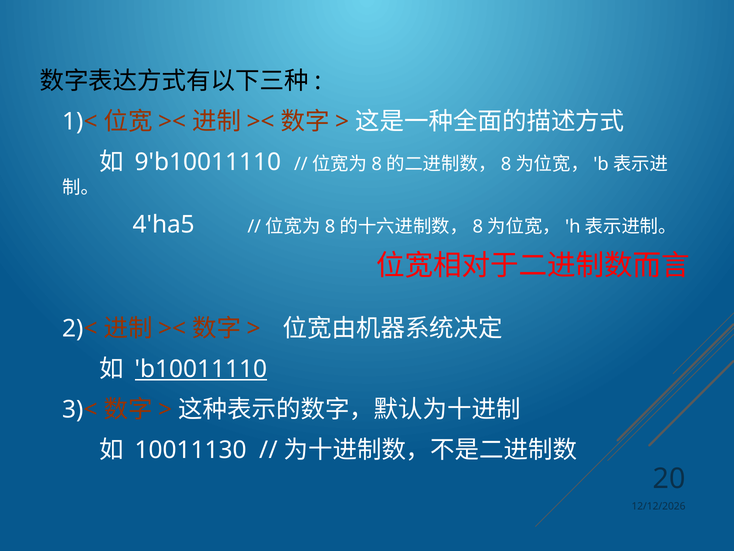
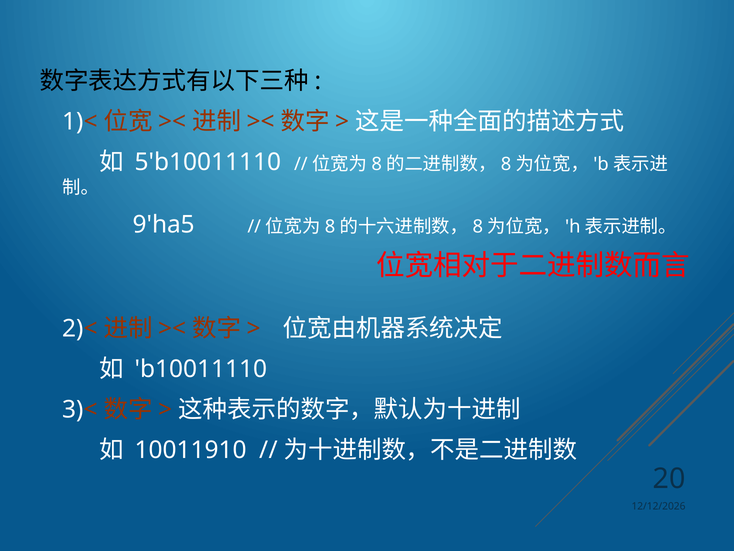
9'b10011110: 9'b10011110 -> 5'b10011110
4'ha5: 4'ha5 -> 9'ha5
b10011110 underline: present -> none
10011130: 10011130 -> 10011910
